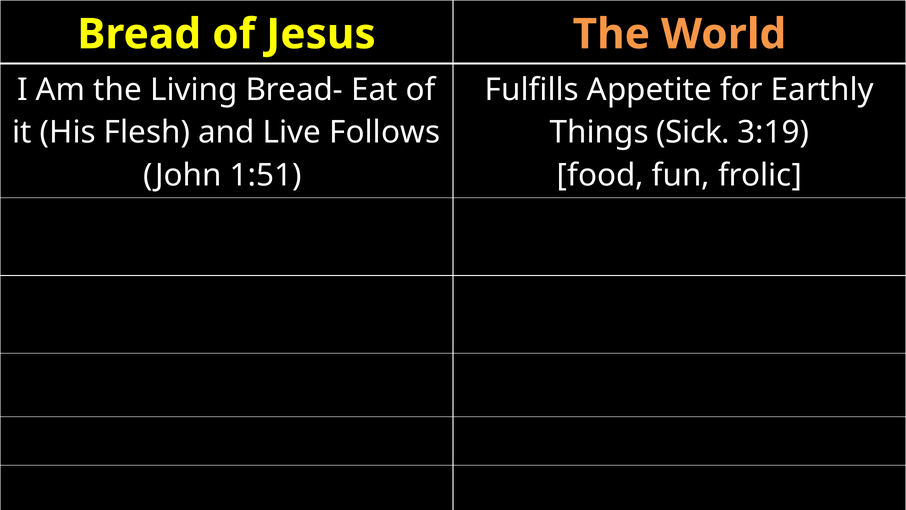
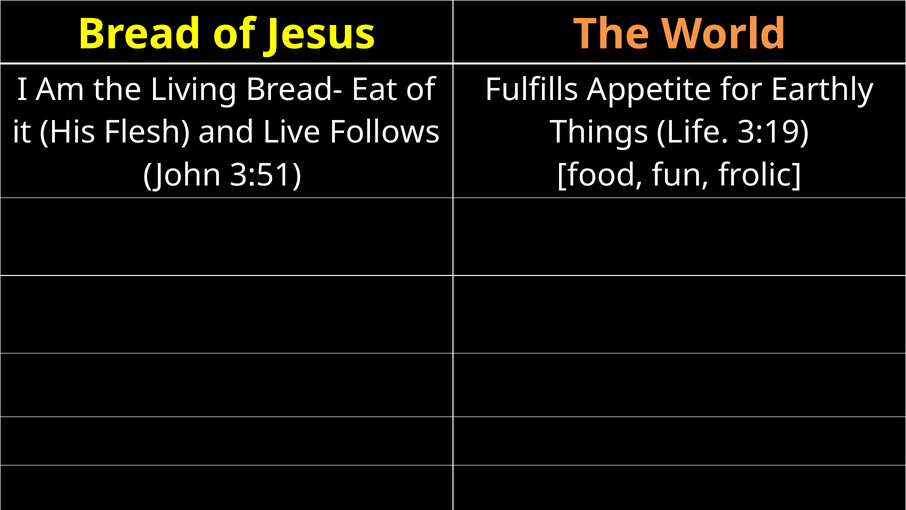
Sick: Sick -> Life
1:51: 1:51 -> 3:51
